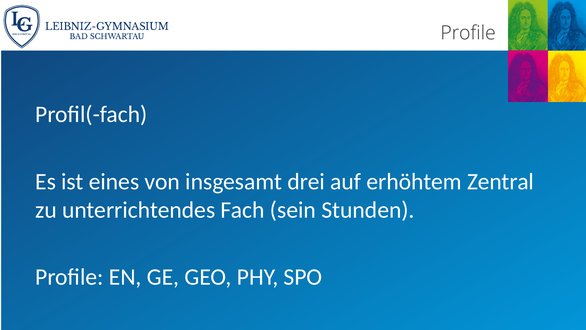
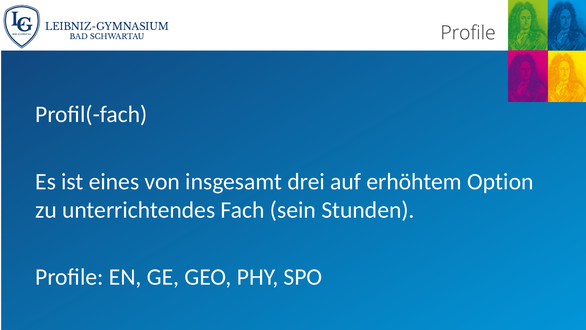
Zentral: Zentral -> Option
